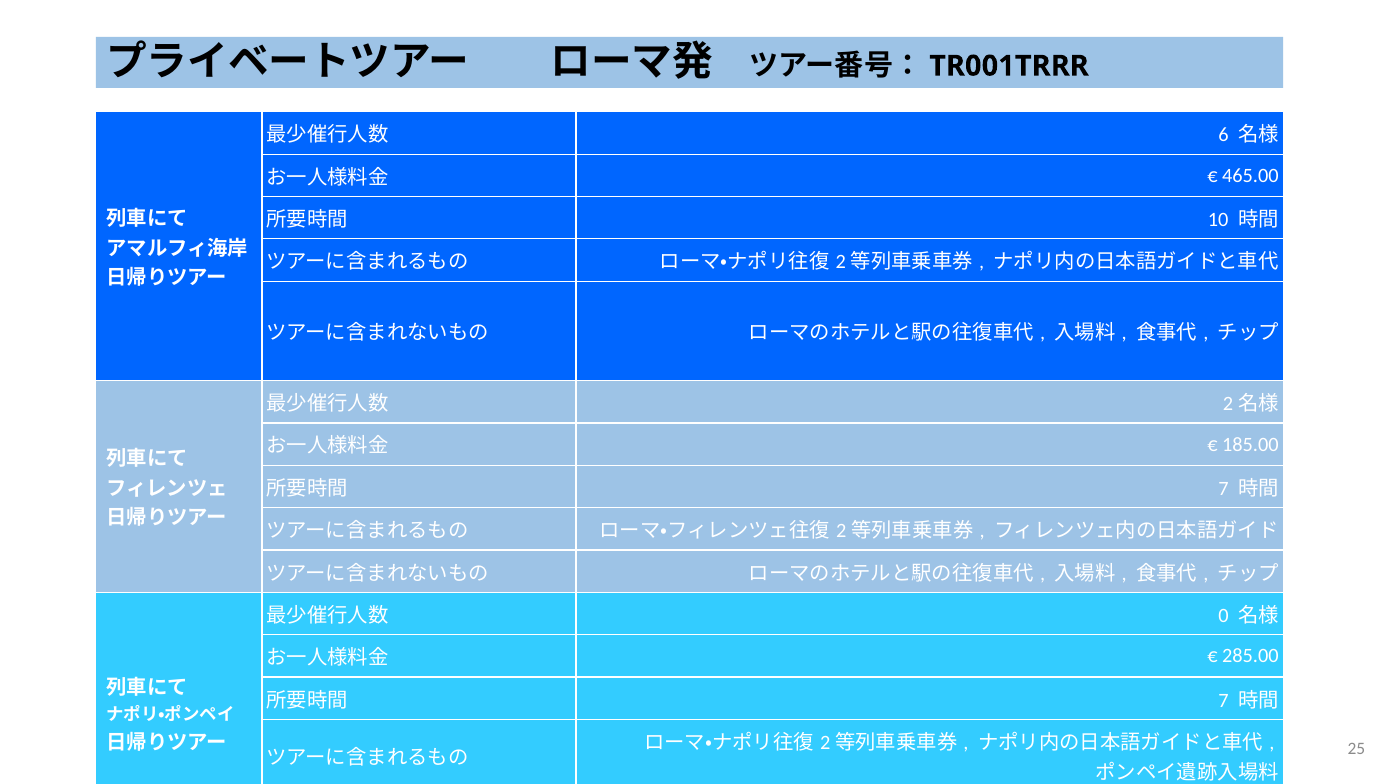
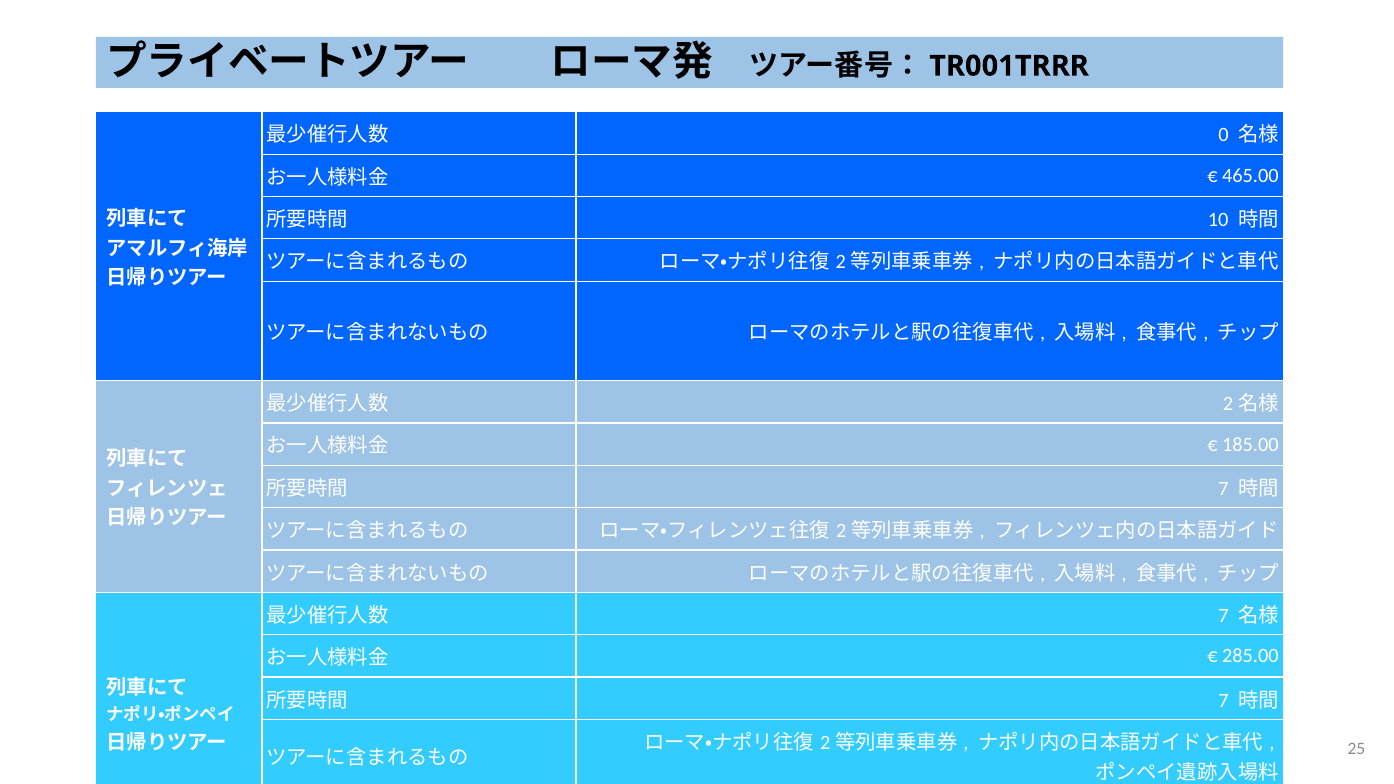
6: 6 -> 0
0 at (1224, 616): 0 -> 7
